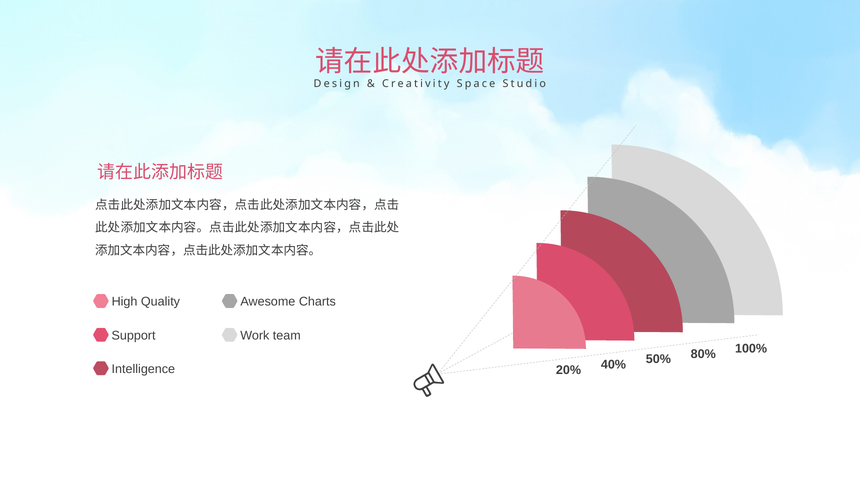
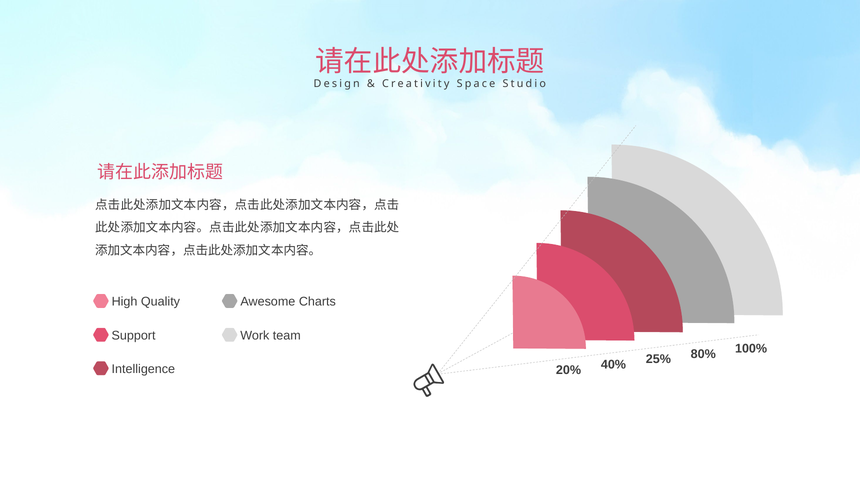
50%: 50% -> 25%
